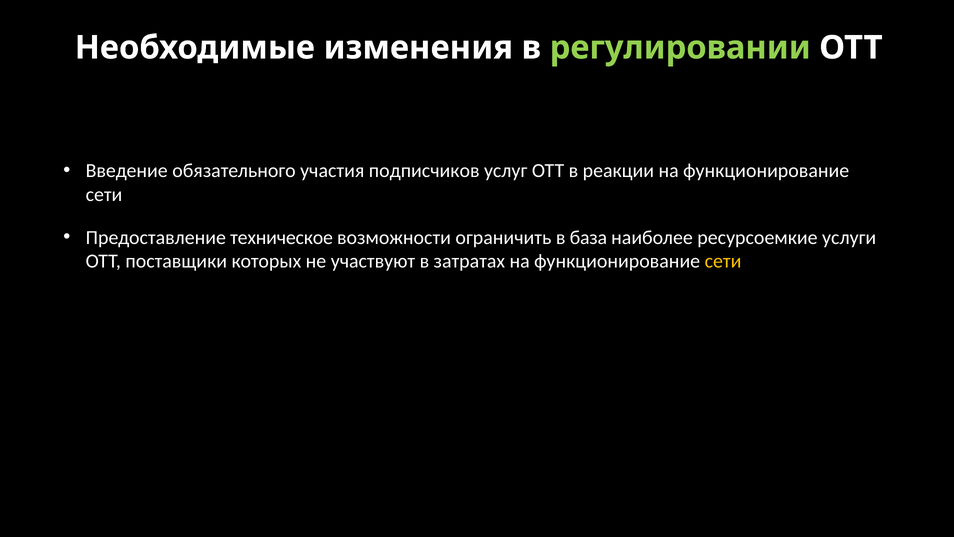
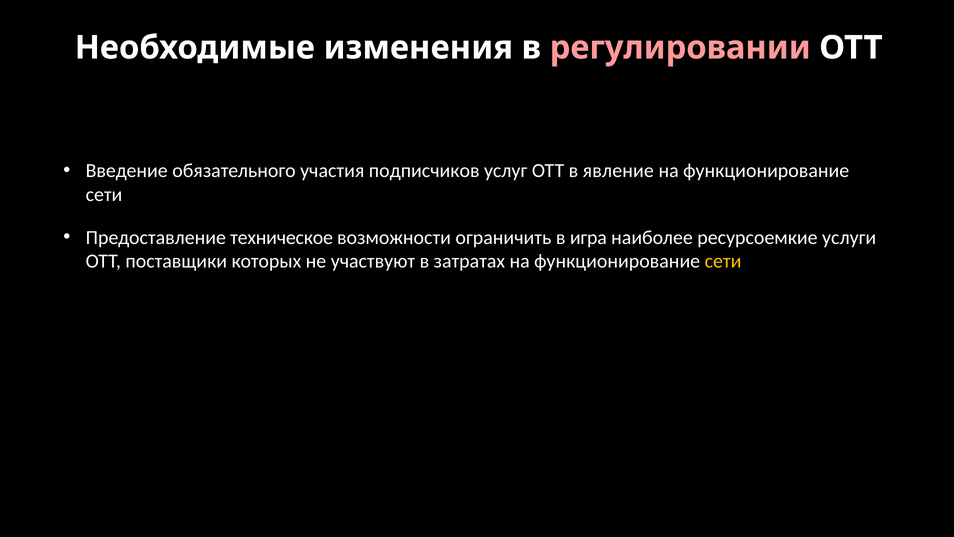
регулировании colour: light green -> pink
реакции: реакции -> явление
база: база -> игра
